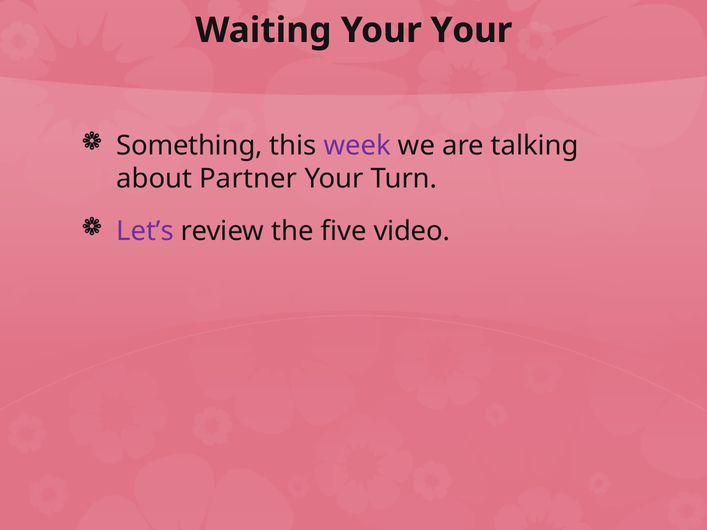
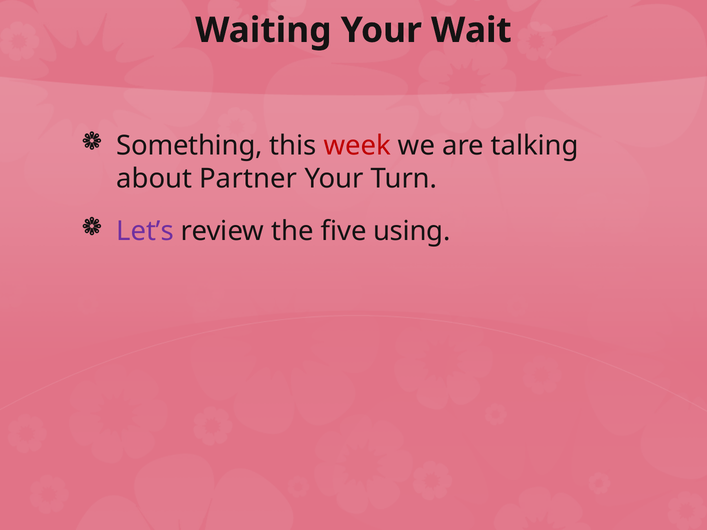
Your Your: Your -> Wait
week colour: purple -> red
video: video -> using
